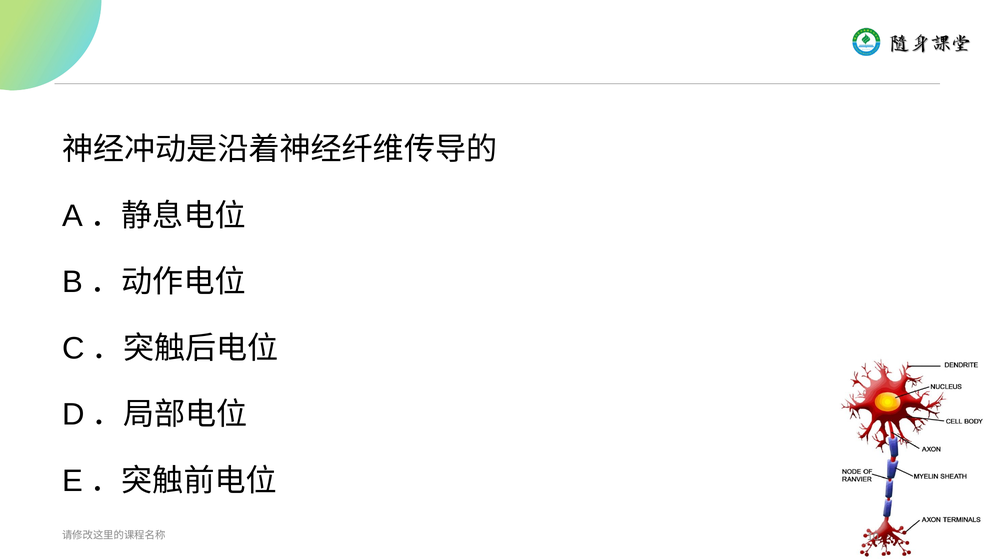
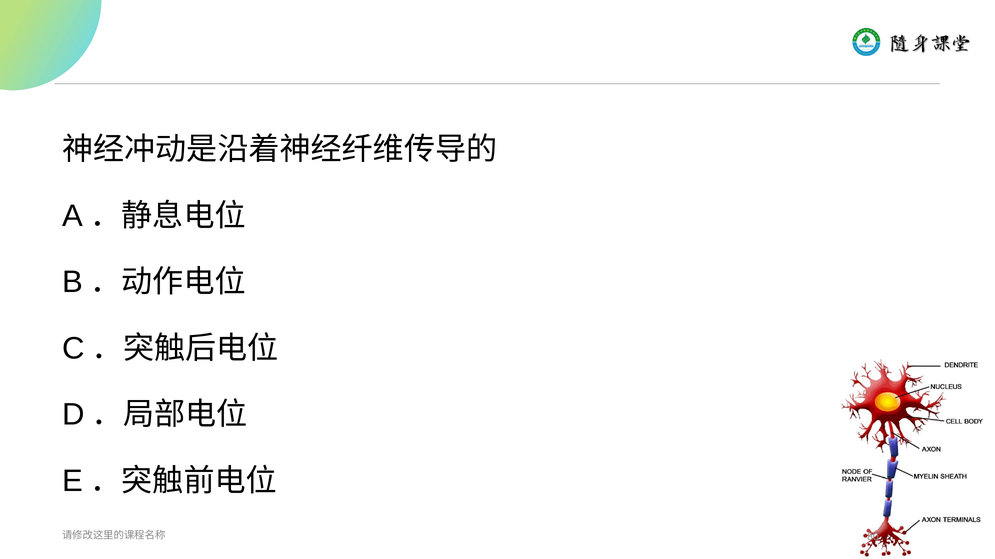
10: 10 -> 80
